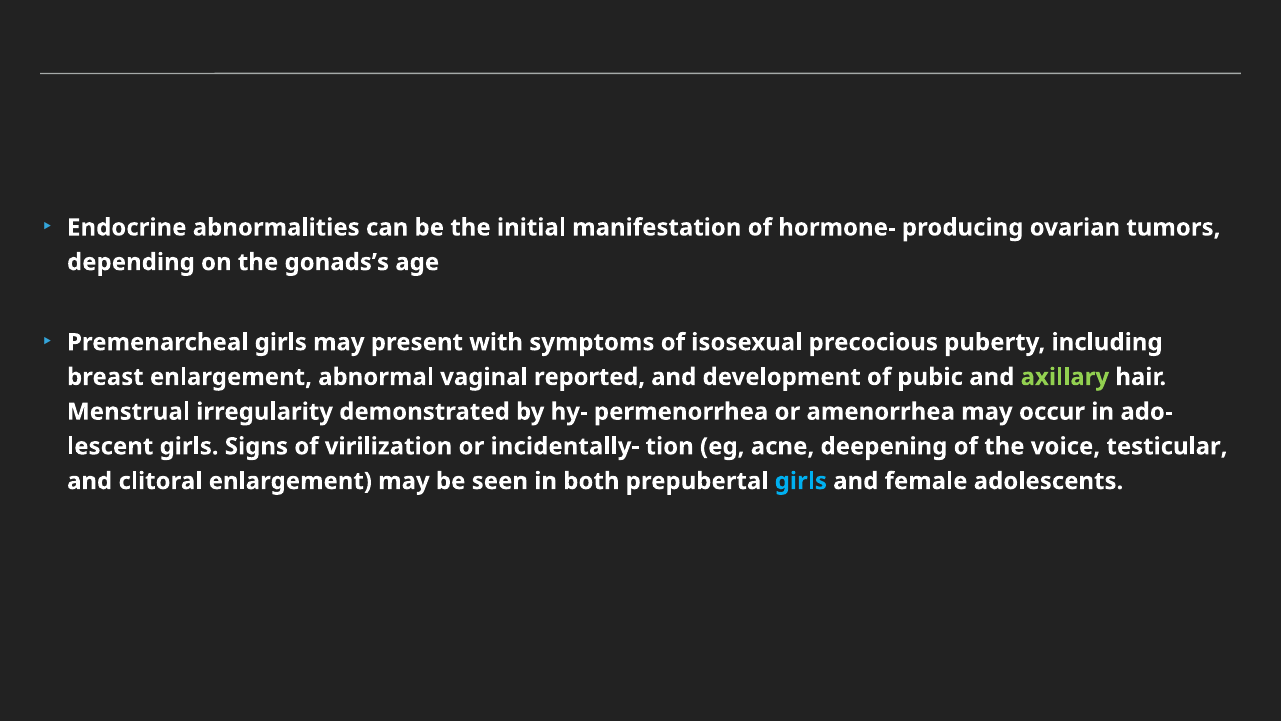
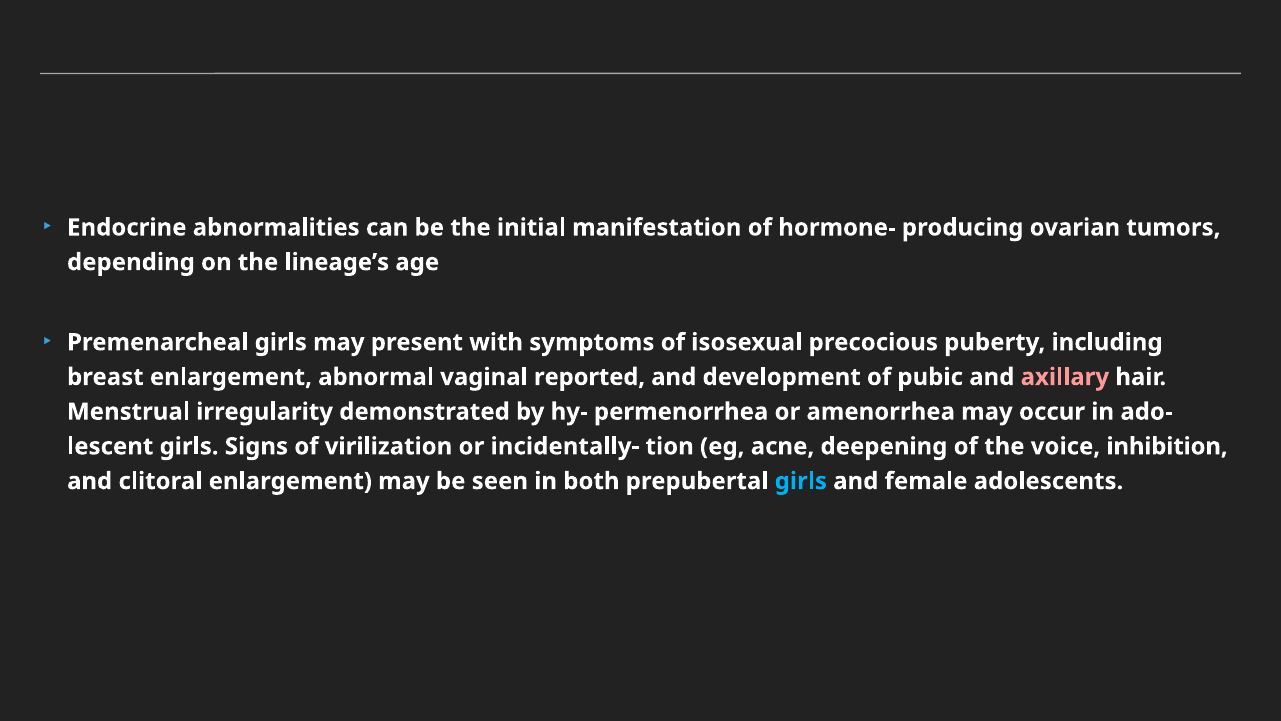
gonads’s: gonads’s -> lineage’s
axillary colour: light green -> pink
testicular: testicular -> inhibition
